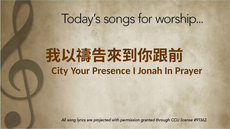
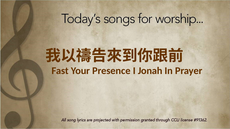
City: City -> Fast
